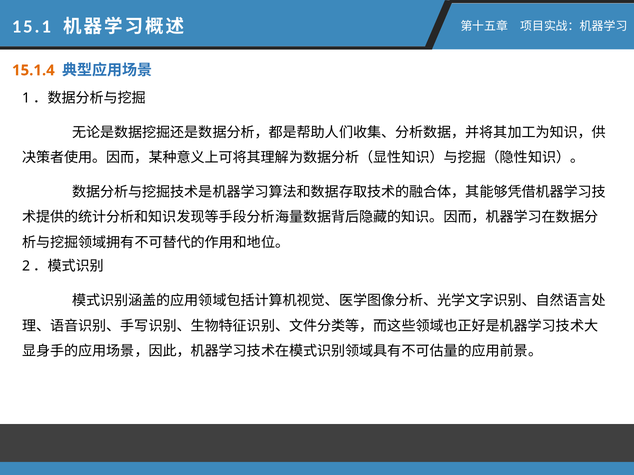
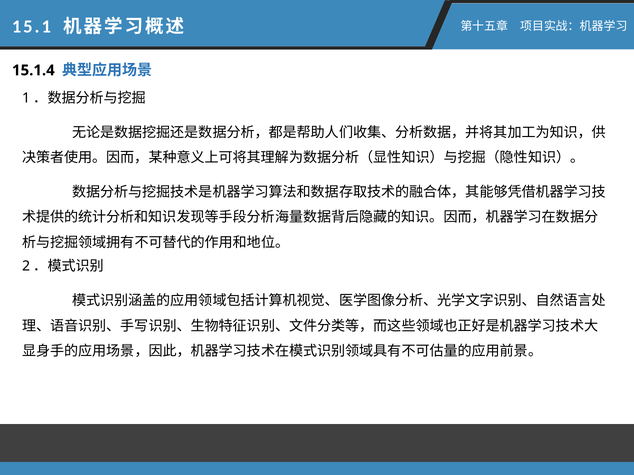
15.1.4 colour: orange -> black
